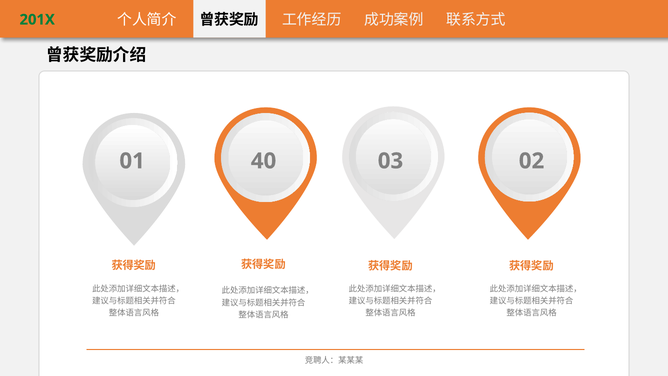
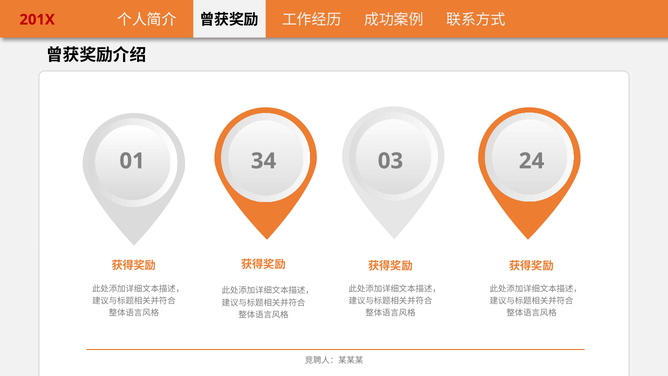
201X colour: green -> red
40: 40 -> 34
02: 02 -> 24
